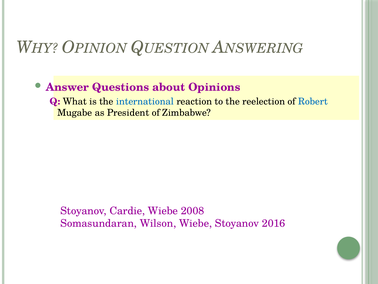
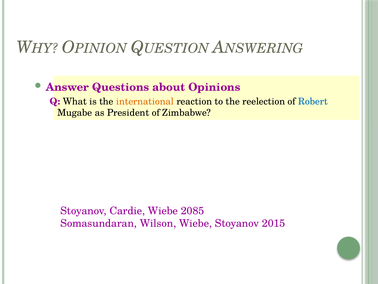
international colour: blue -> orange
2008: 2008 -> 2085
2016: 2016 -> 2015
